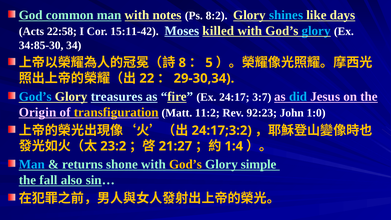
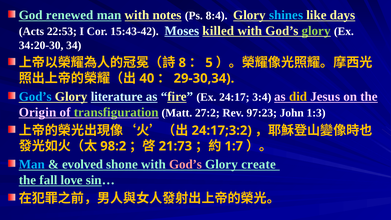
common: common -> renewed
8:2: 8:2 -> 8:4
22:58: 22:58 -> 22:53
15:11-42: 15:11-42 -> 15:43-42
glory at (316, 31) colour: light blue -> light green
34:85-30: 34:85-30 -> 34:20-30
22: 22 -> 40
treasures: treasures -> literature
3:7: 3:7 -> 3:4
did colour: light blue -> yellow
transfiguration colour: yellow -> light green
11:2: 11:2 -> 27:2
92:23: 92:23 -> 97:23
1:0: 1:0 -> 1:3
23:2: 23:2 -> 98:2
21:27: 21:27 -> 21:73
1:4: 1:4 -> 1:7
returns: returns -> evolved
God’s at (186, 164) colour: yellow -> pink
simple: simple -> create
also: also -> love
